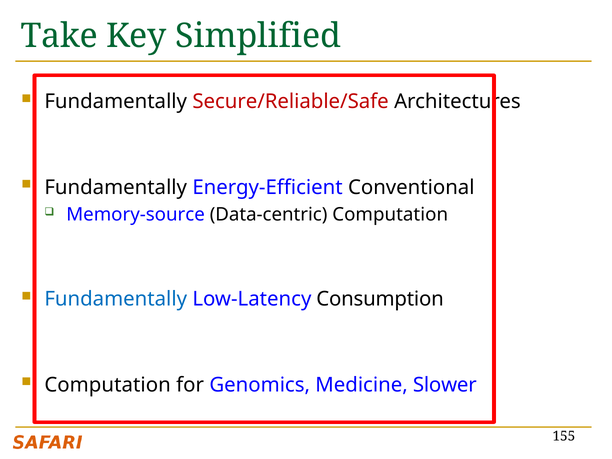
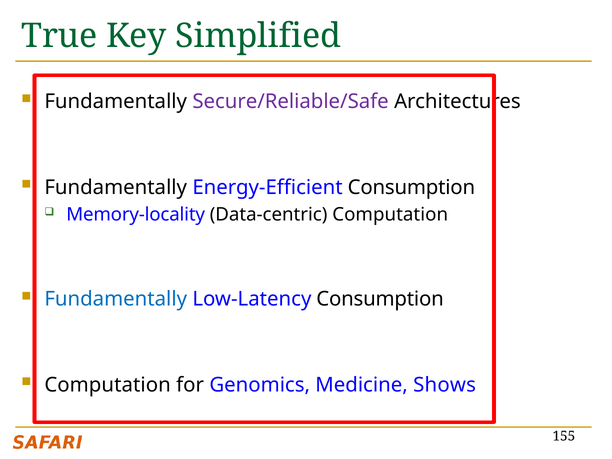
Take: Take -> True
Secure/Reliable/Safe colour: red -> purple
Energy-Efficient Conventional: Conventional -> Consumption
Memory-source: Memory-source -> Memory-locality
Slower: Slower -> Shows
